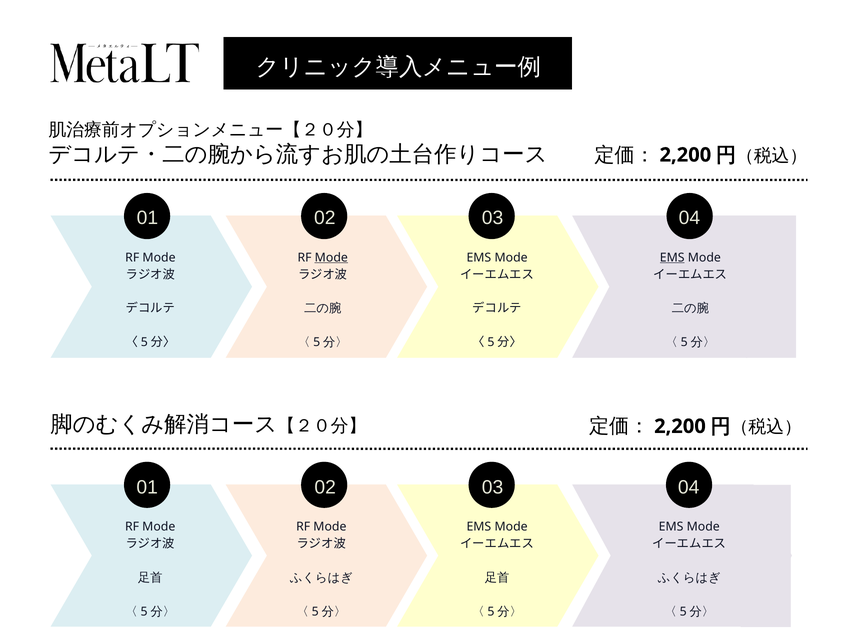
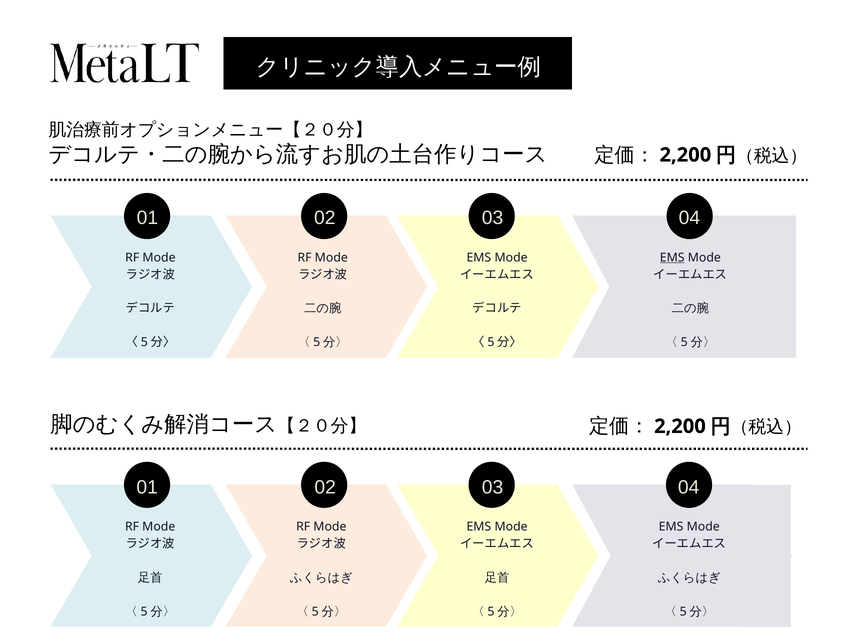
Mode at (331, 258) underline: present -> none
